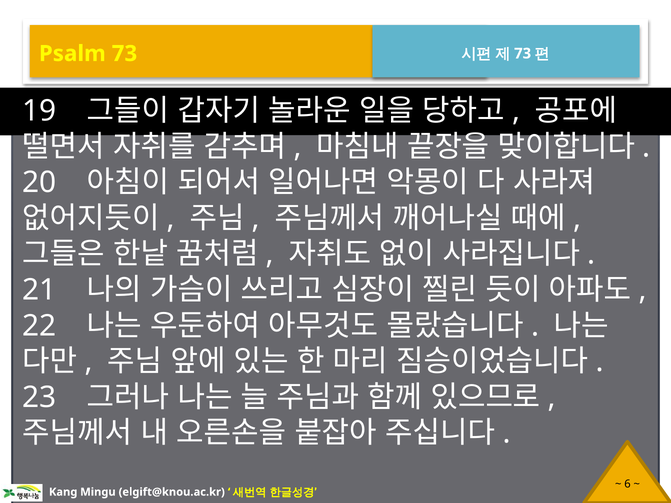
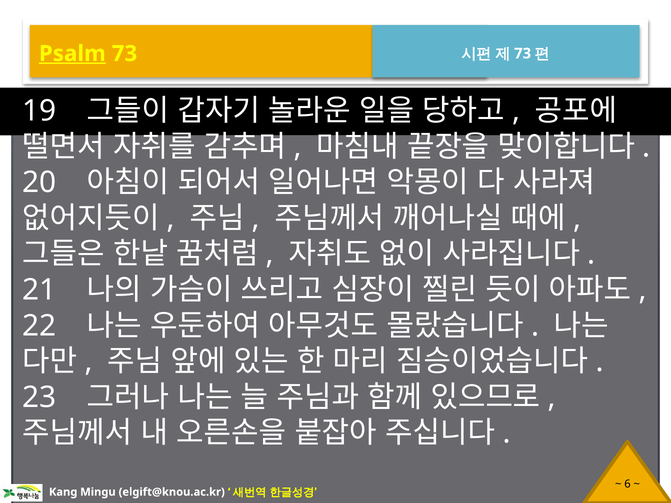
Psalm underline: none -> present
